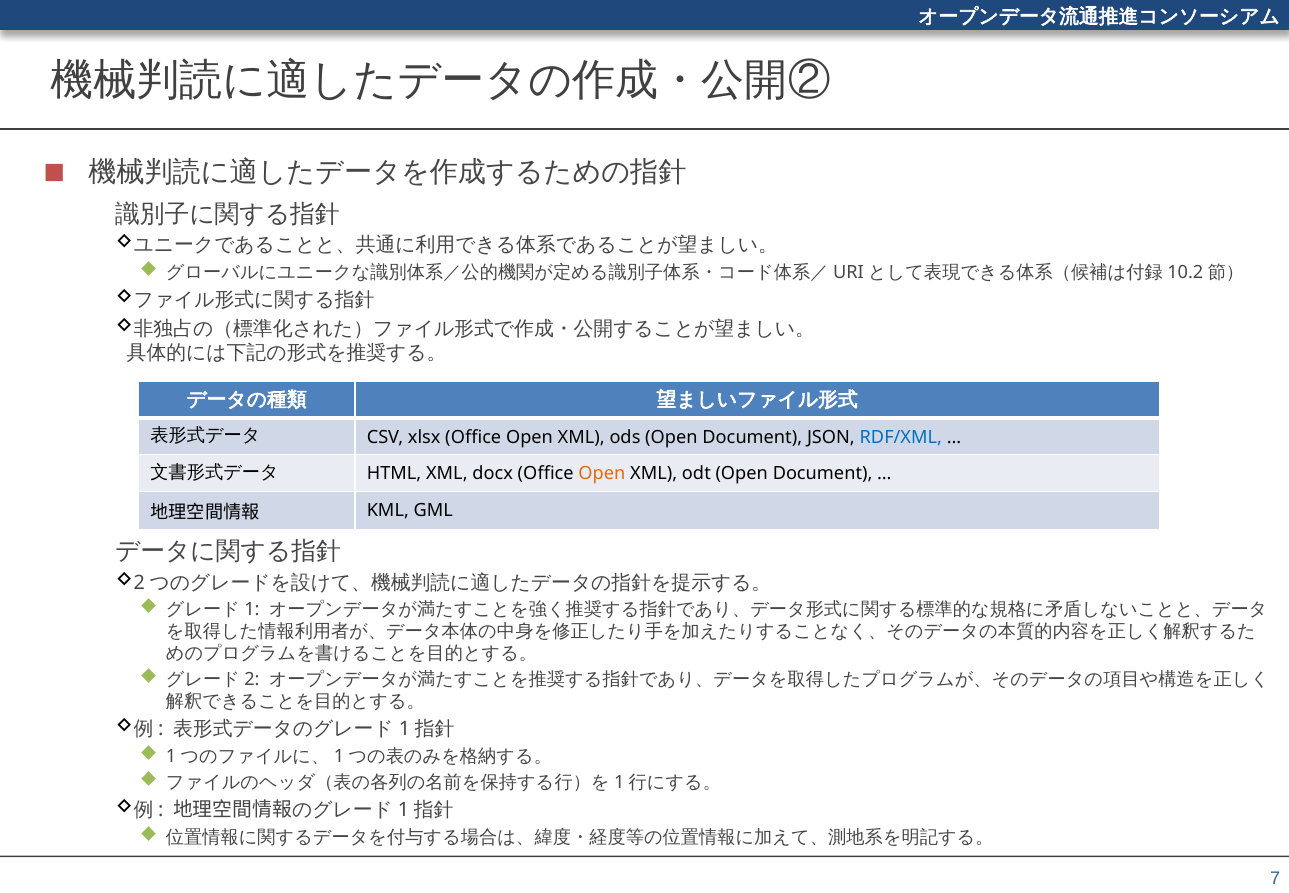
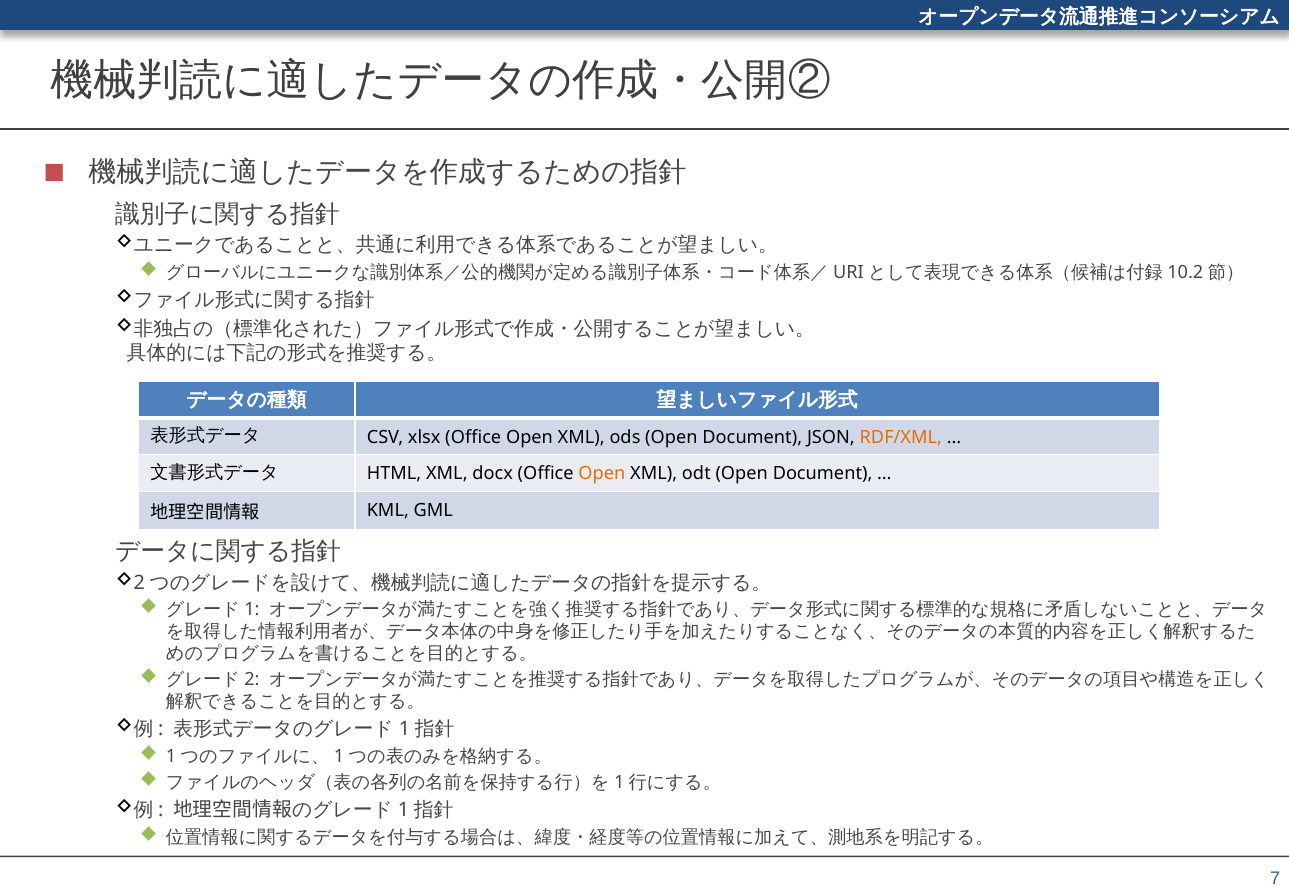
RDF/XML colour: blue -> orange
